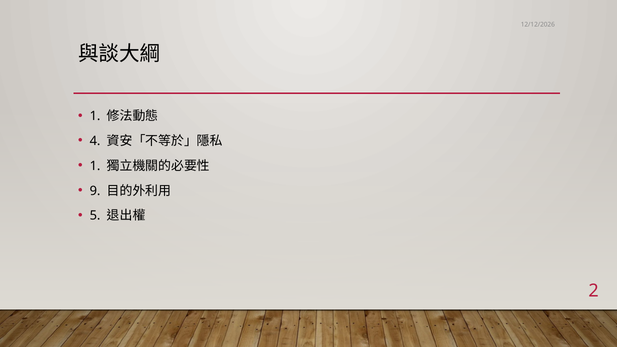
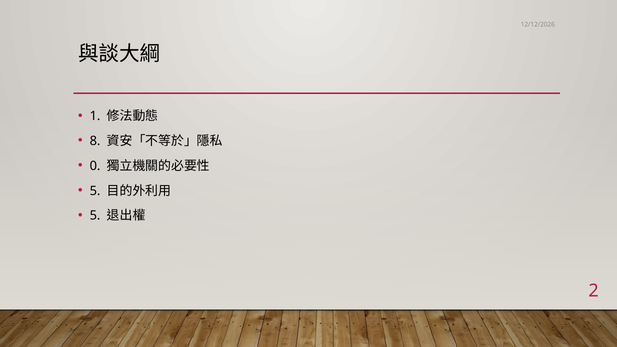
4: 4 -> 8
1 at (95, 166): 1 -> 0
9 at (95, 191): 9 -> 5
